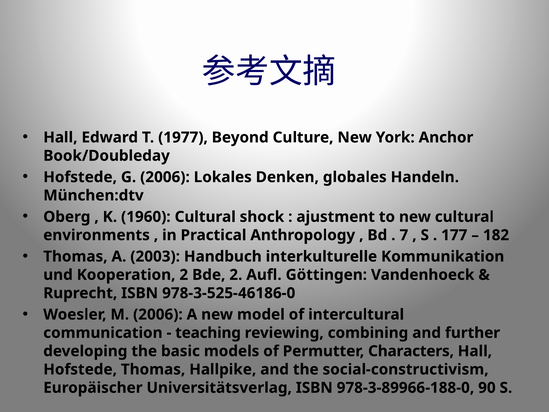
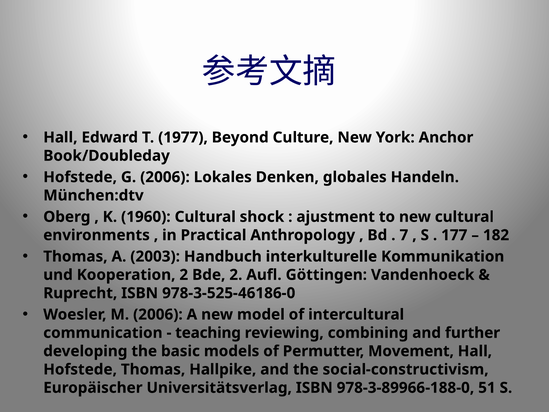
Characters: Characters -> Movement
90: 90 -> 51
